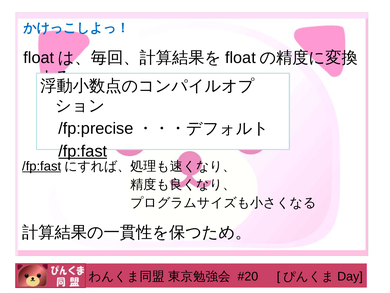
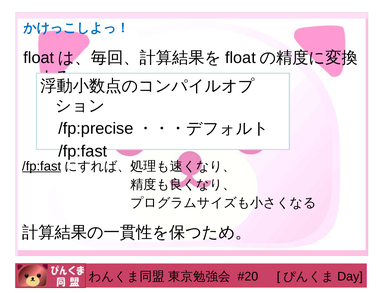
/fp:fast at (83, 151) underline: present -> none
